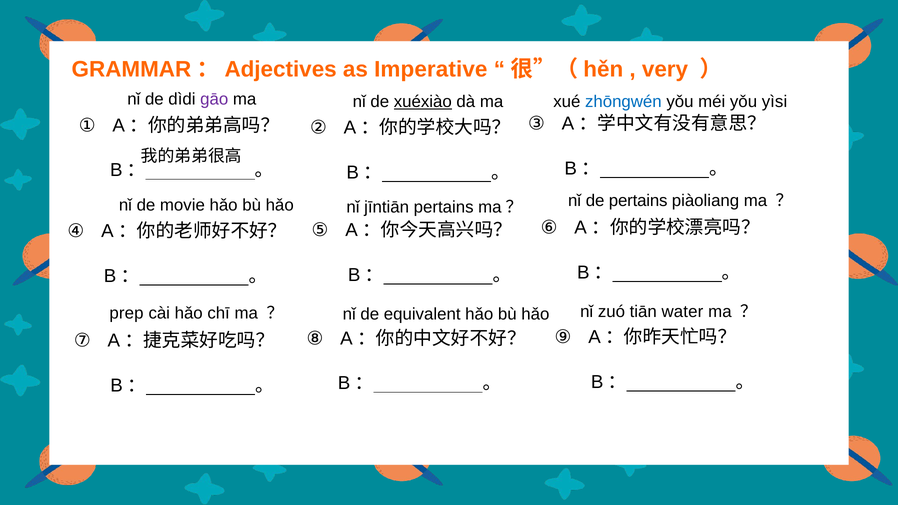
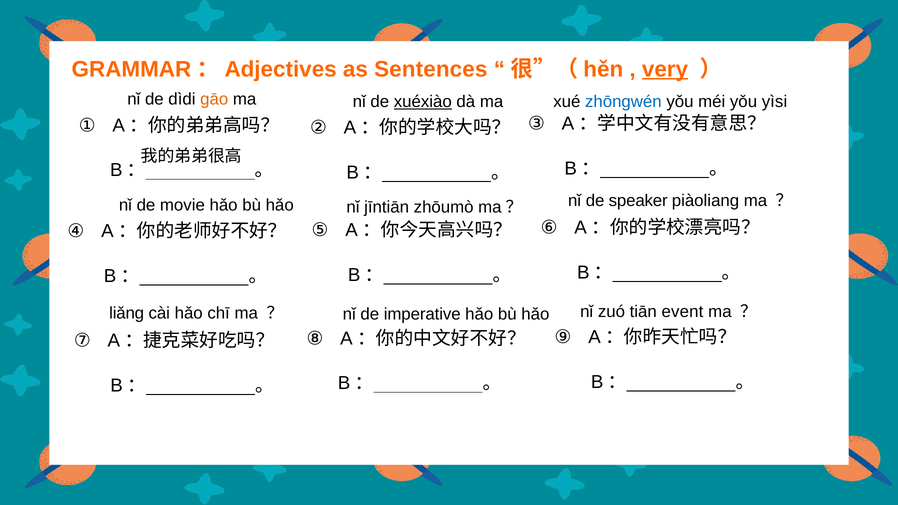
Imperative: Imperative -> Sentences
very underline: none -> present
gāo colour: purple -> orange
jīntiān pertains: pertains -> zhōumò
de pertains: pertains -> speaker
prep: prep -> liǎng
equivalent: equivalent -> imperative
water: water -> event
